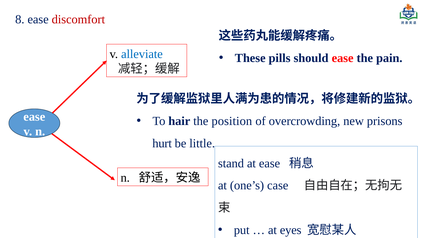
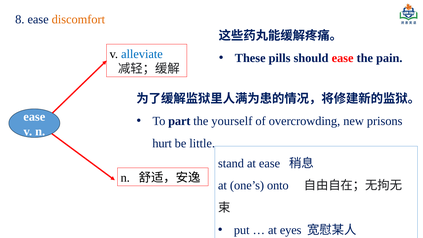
discomfort colour: red -> orange
hair: hair -> part
position: position -> yourself
case: case -> onto
